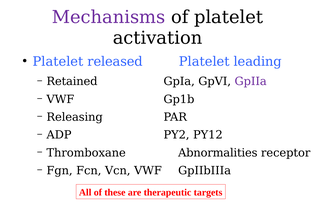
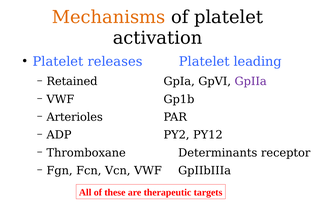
Mechanisms colour: purple -> orange
released: released -> releases
Releasing: Releasing -> Arterioles
Abnormalities: Abnormalities -> Determinants
